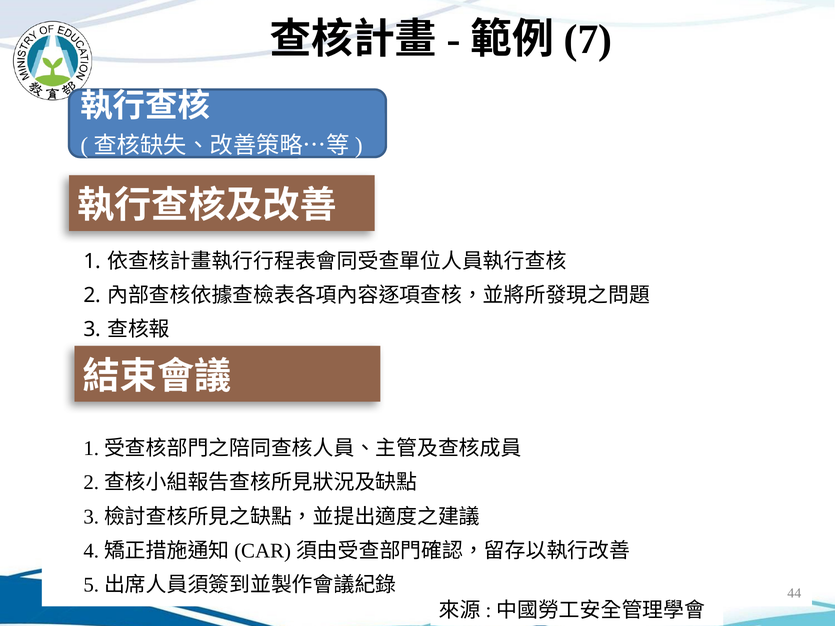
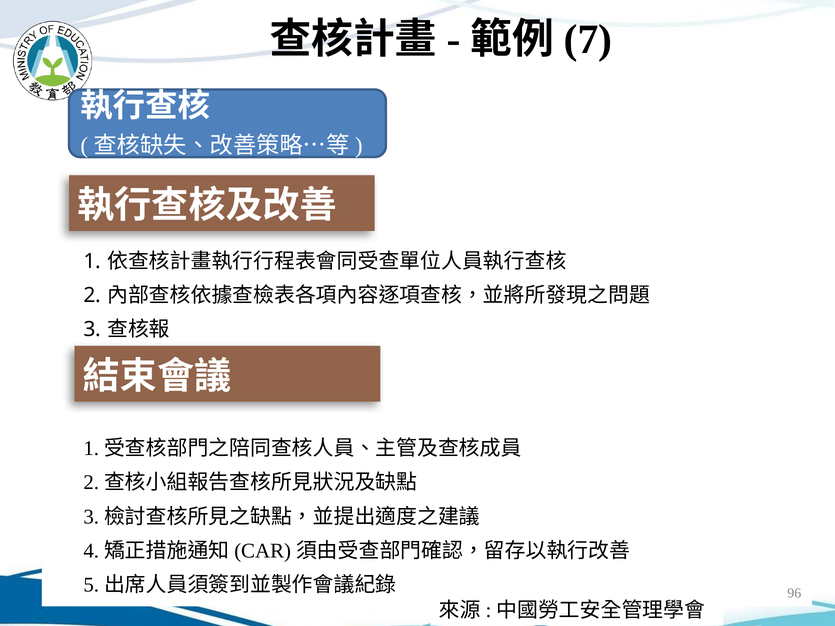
44: 44 -> 96
